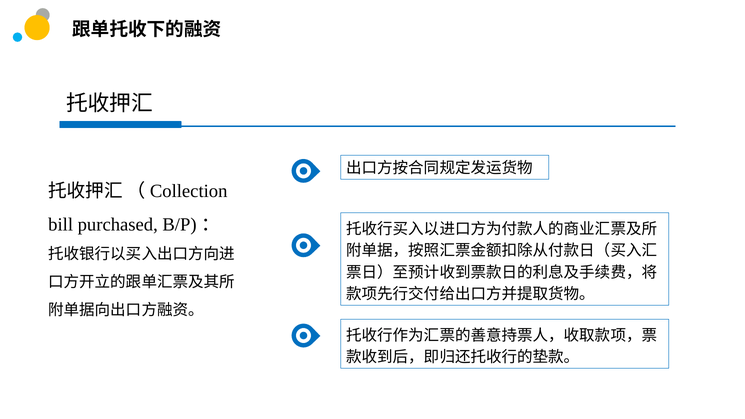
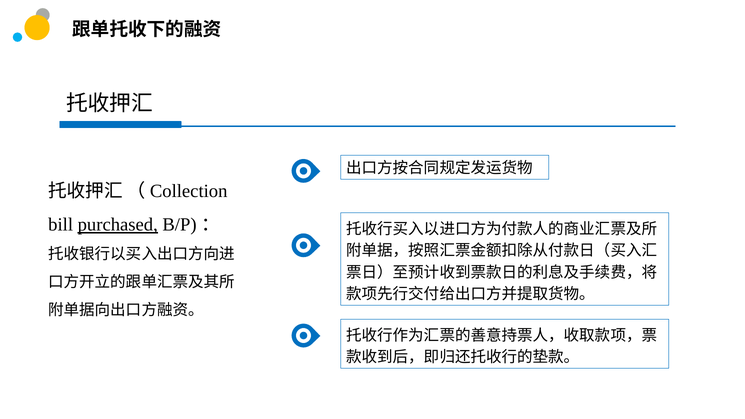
purchased underline: none -> present
